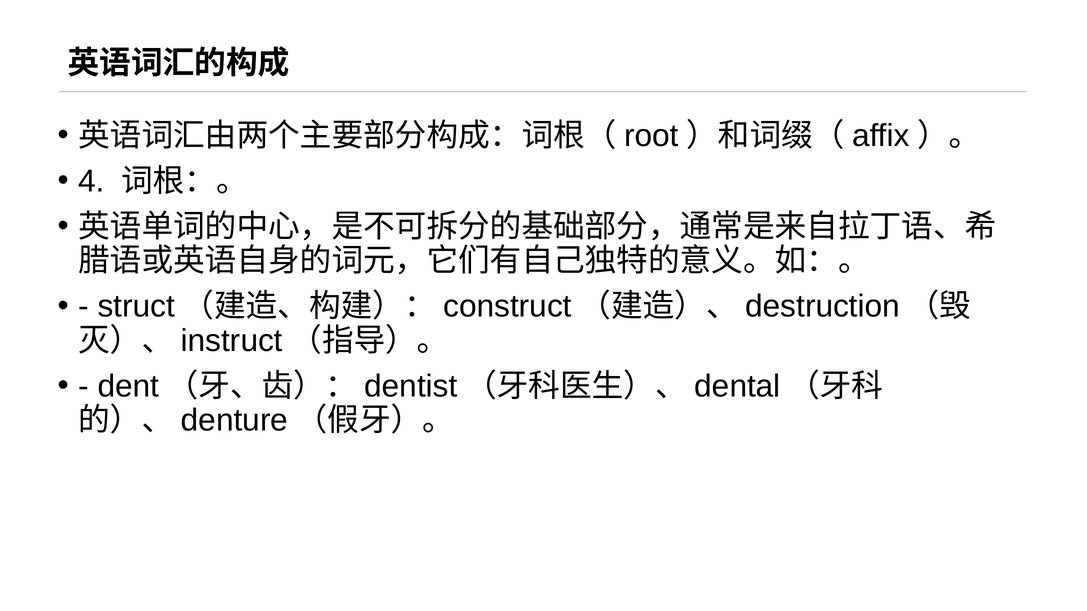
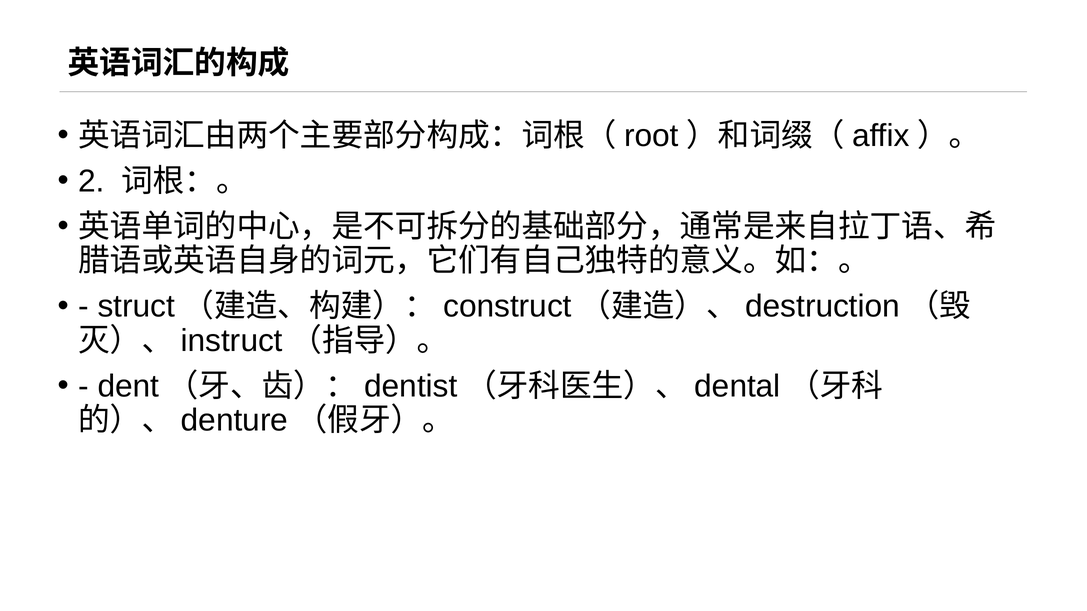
4: 4 -> 2
